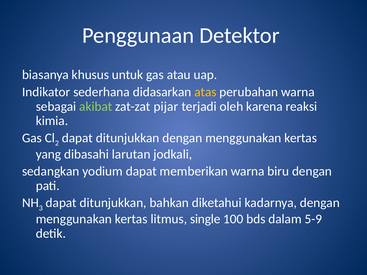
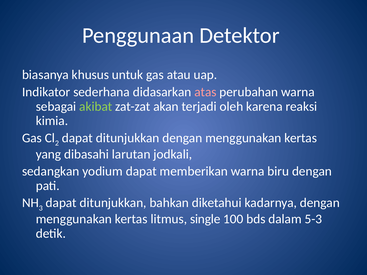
atas colour: yellow -> pink
pijar: pijar -> akan
5-9: 5-9 -> 5-3
